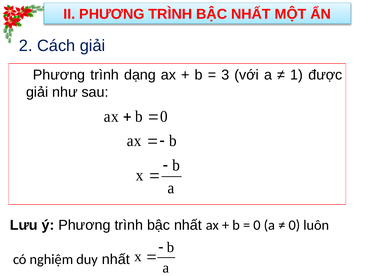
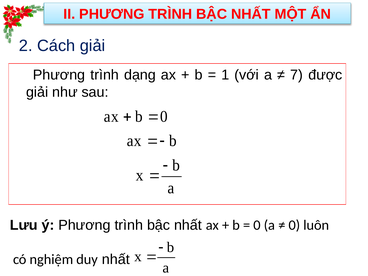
3: 3 -> 1
1: 1 -> 7
